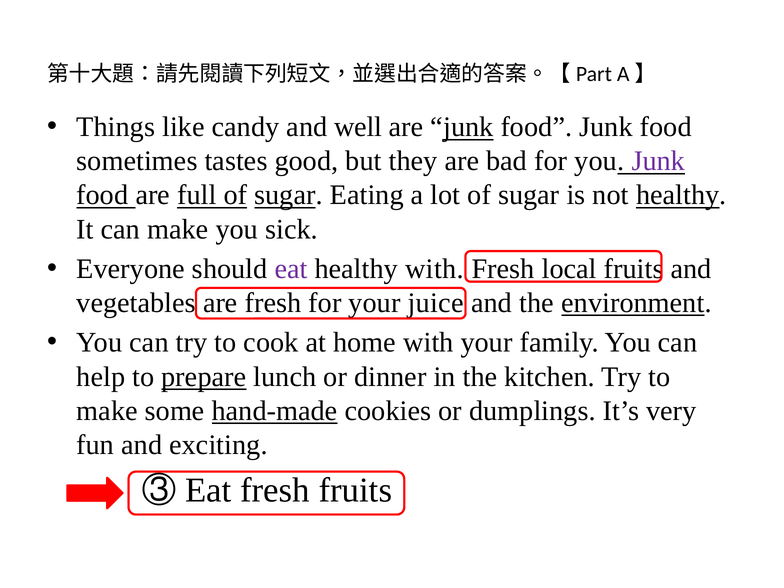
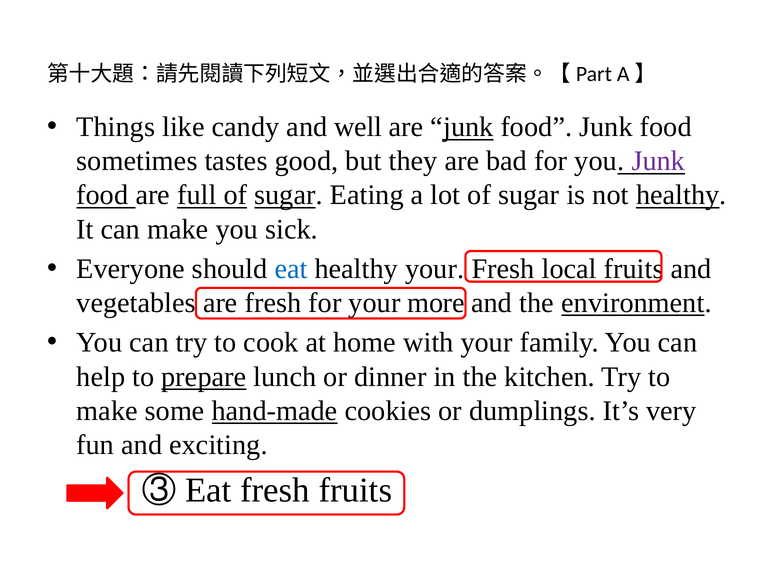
eat at (291, 269) colour: purple -> blue
healthy with: with -> your
juice: juice -> more
